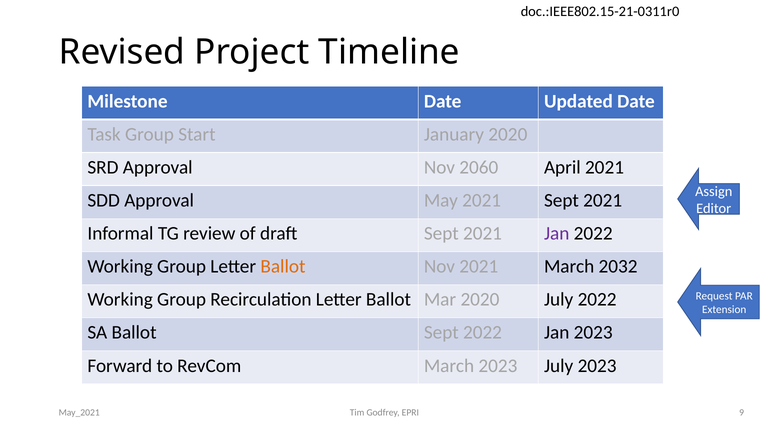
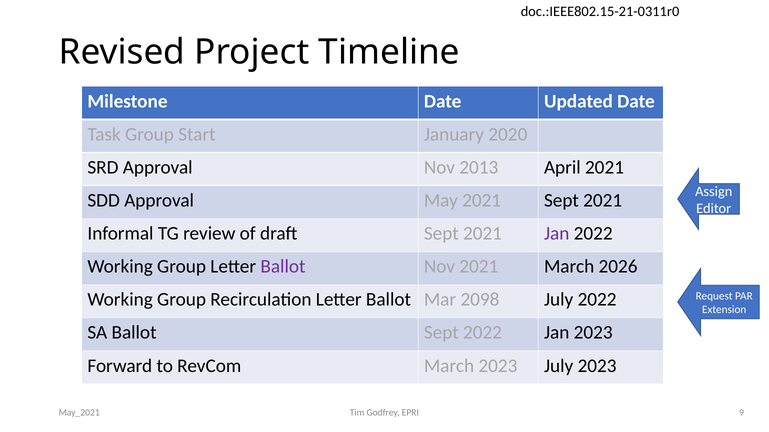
2060: 2060 -> 2013
Ballot at (283, 267) colour: orange -> purple
2032: 2032 -> 2026
Mar 2020: 2020 -> 2098
